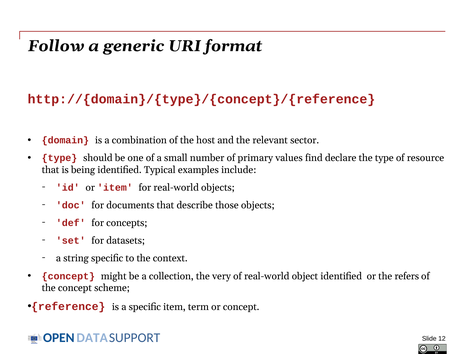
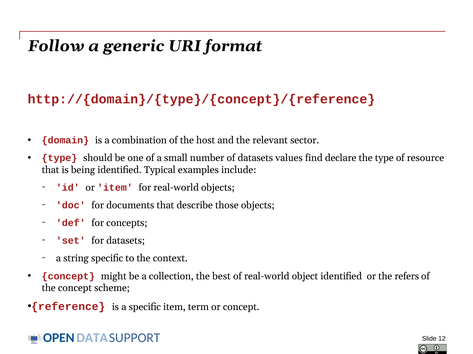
of primary: primary -> datasets
very: very -> best
